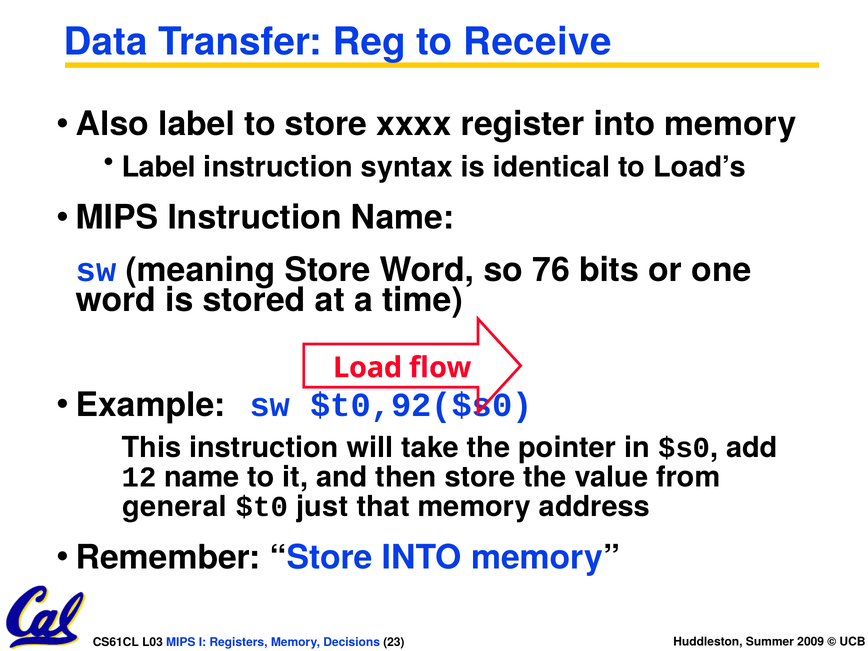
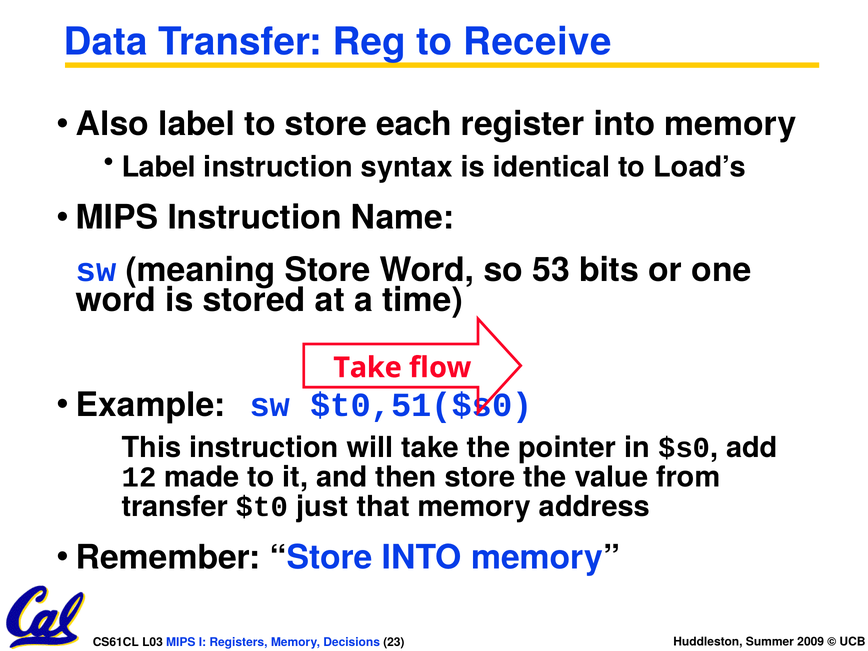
xxxx: xxxx -> each
76: 76 -> 53
Load at (368, 368): Load -> Take
$t0,92($s0: $t0,92($s0 -> $t0,51($s0
12 name: name -> made
general at (175, 507): general -> transfer
